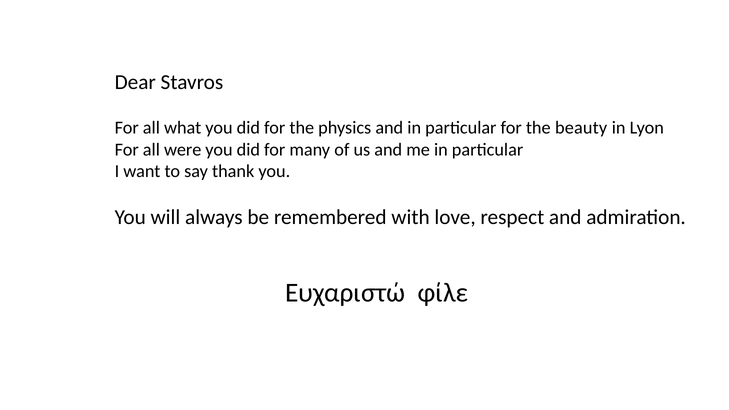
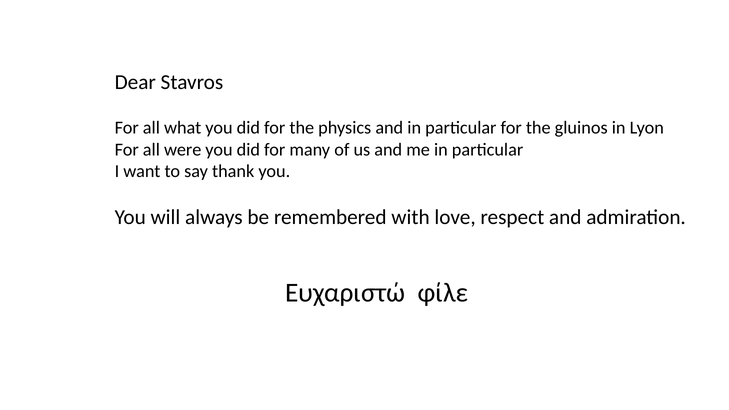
beauty: beauty -> gluinos
